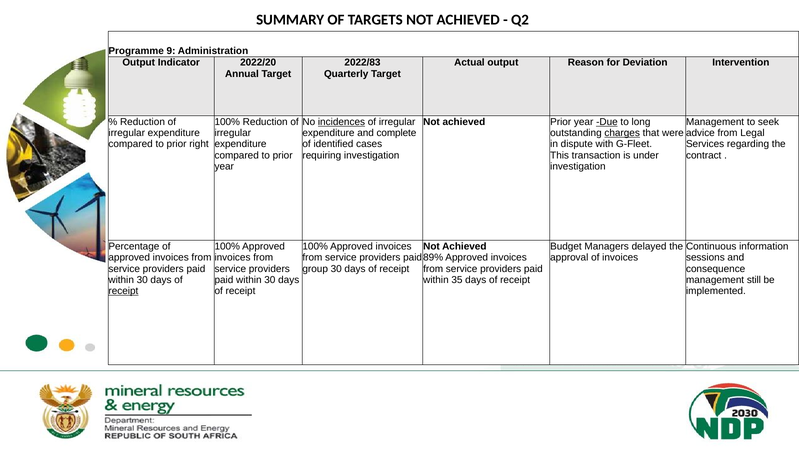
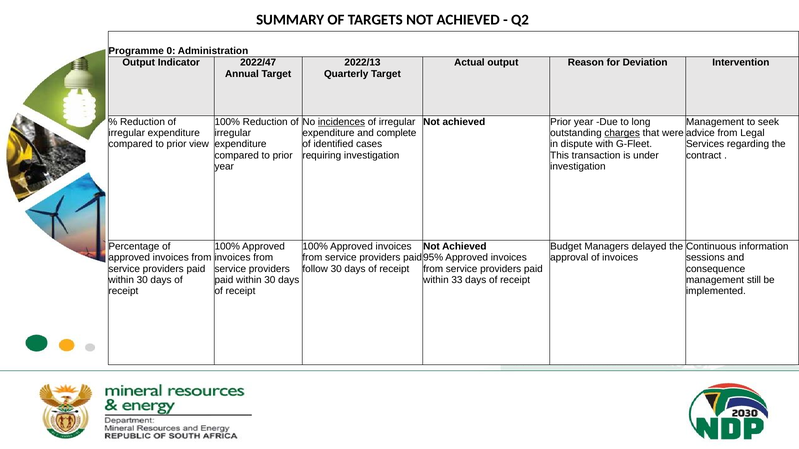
9: 9 -> 0
2022/20: 2022/20 -> 2022/47
2022/83: 2022/83 -> 2022/13
Due underline: present -> none
right: right -> view
89%: 89% -> 95%
group: group -> follow
35: 35 -> 33
receipt at (123, 291) underline: present -> none
